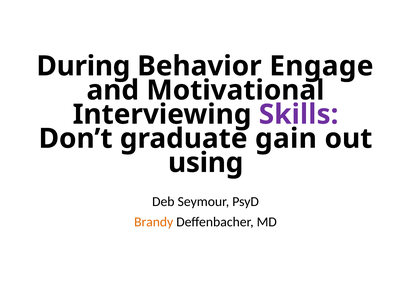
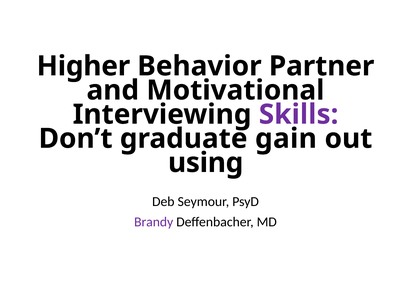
During: During -> Higher
Engage: Engage -> Partner
Brandy colour: orange -> purple
